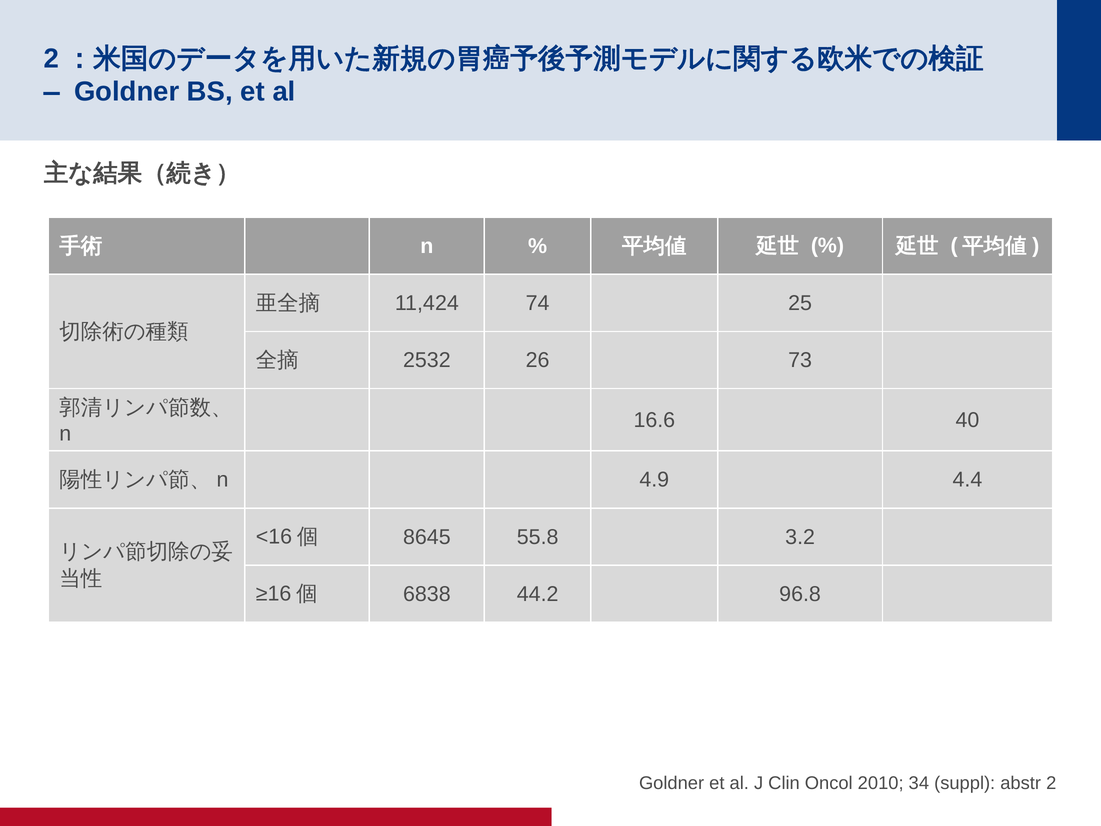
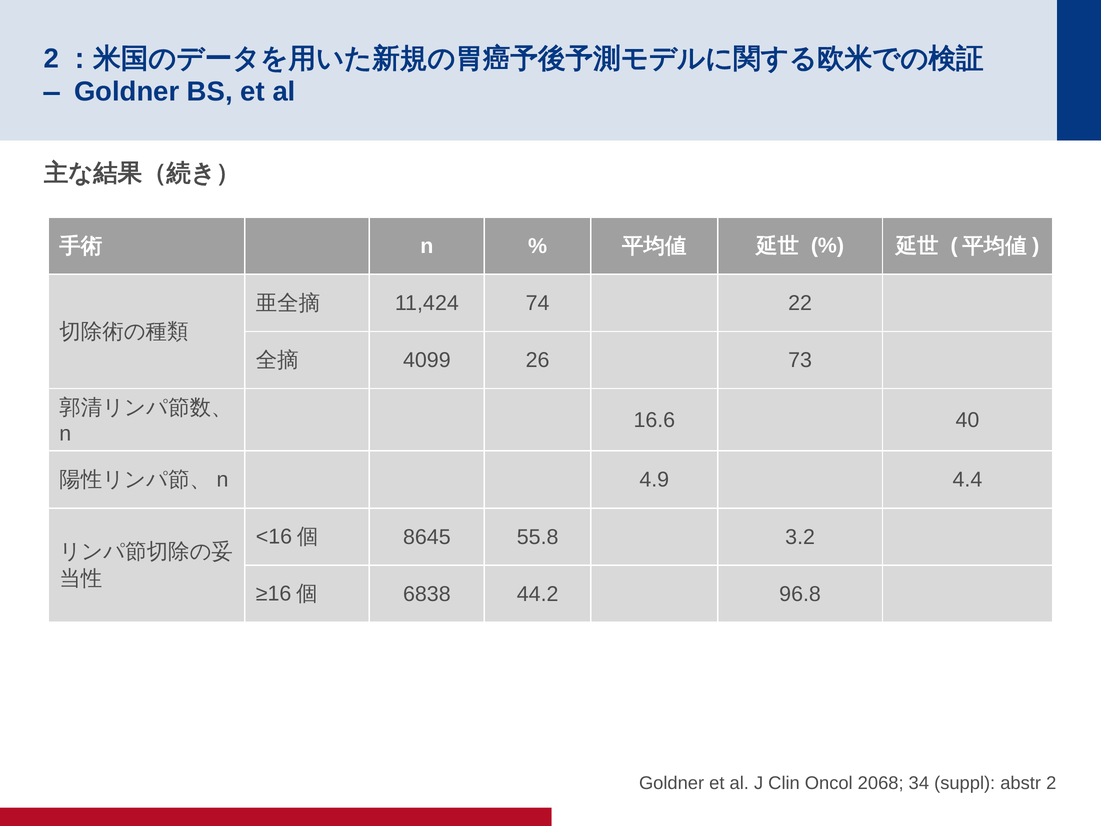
25: 25 -> 22
2532: 2532 -> 4099
2010: 2010 -> 2068
